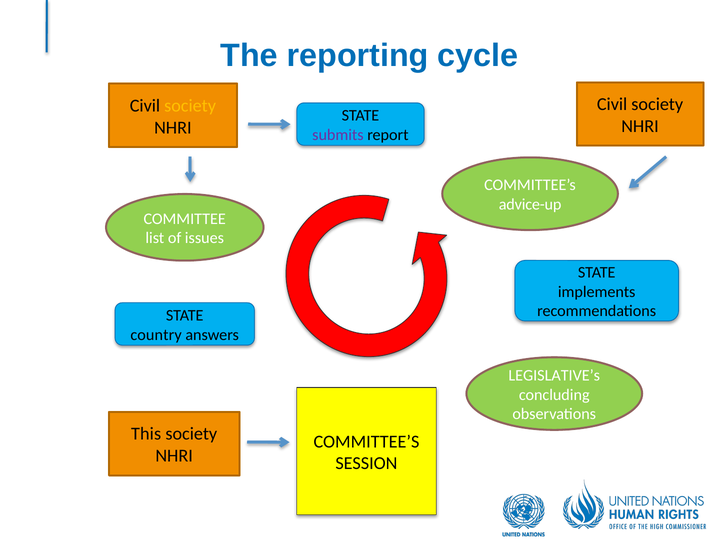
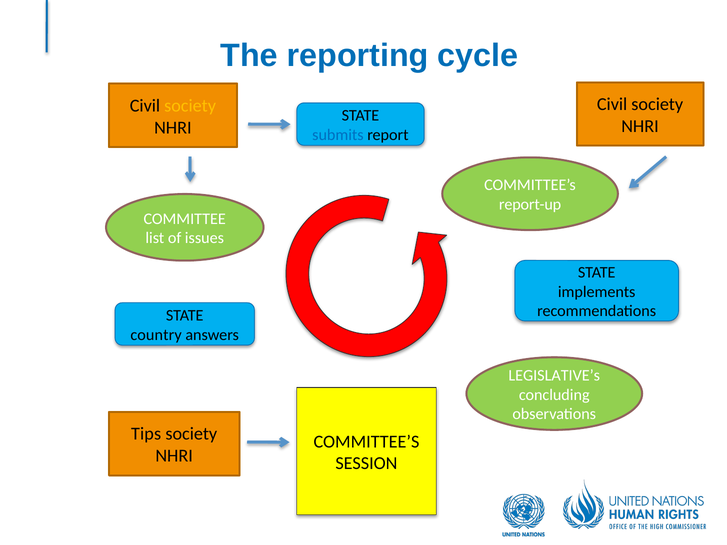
submits colour: purple -> blue
advice-up: advice-up -> report-up
This: This -> Tips
